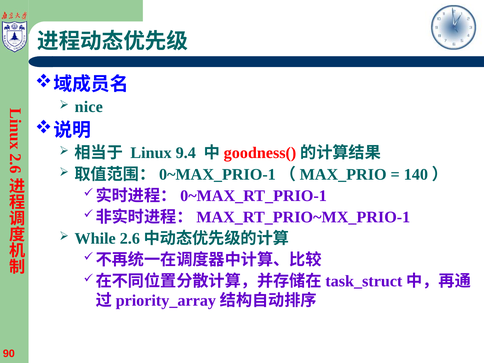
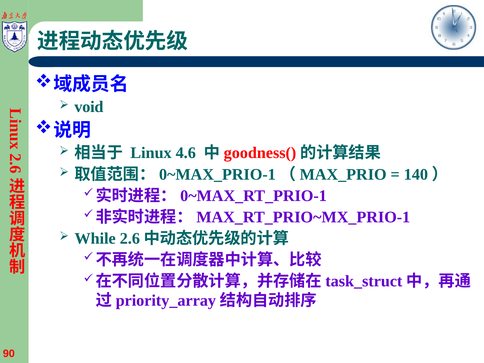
nice: nice -> void
9.4: 9.4 -> 4.6
